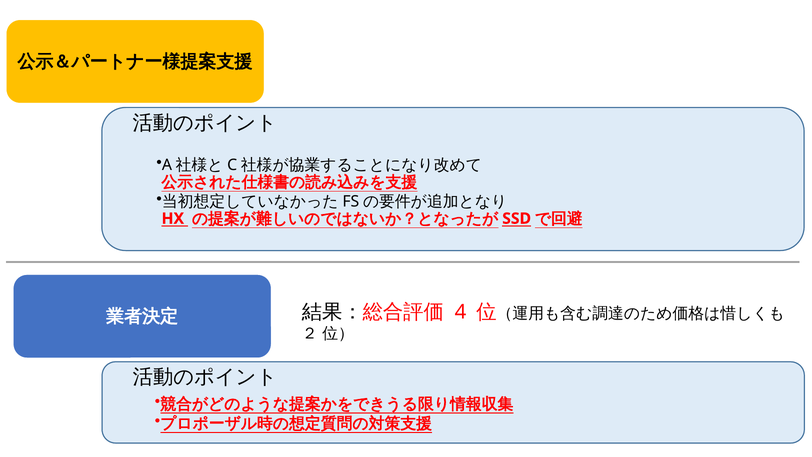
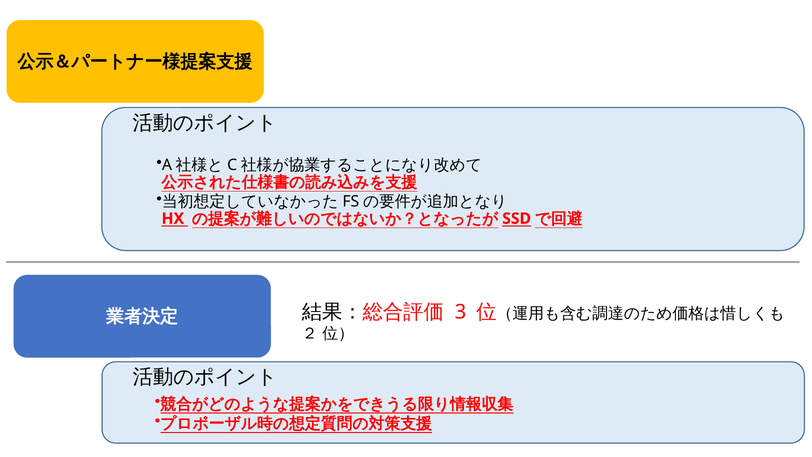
4: 4 -> 3
